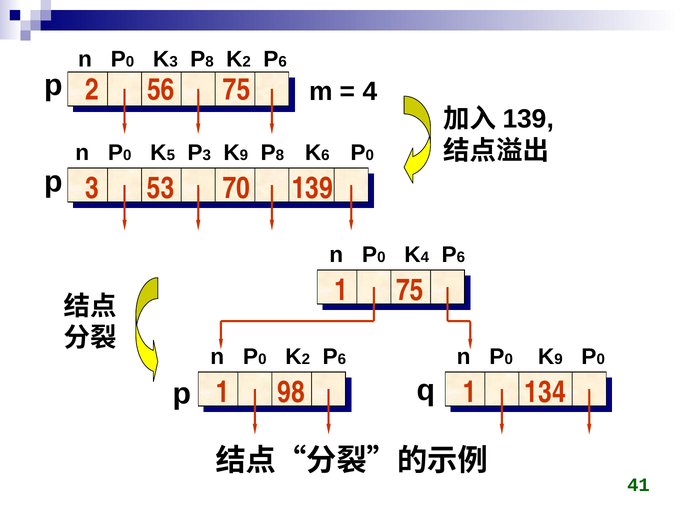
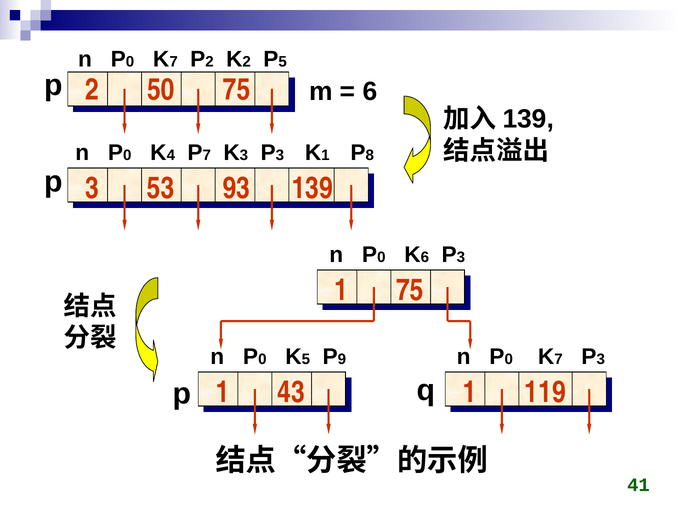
3 at (174, 62): 3 -> 7
8 at (210, 62): 8 -> 2
6 at (283, 62): 6 -> 5
56: 56 -> 50
4 at (370, 91): 4 -> 6
5: 5 -> 4
3 at (207, 155): 3 -> 7
9 at (244, 155): 9 -> 3
8 at (280, 155): 8 -> 3
6 at (325, 155): 6 -> 1
0 at (370, 155): 0 -> 8
70: 70 -> 93
4 at (425, 257): 4 -> 6
6 at (461, 257): 6 -> 3
2 at (306, 359): 2 -> 5
6 at (342, 359): 6 -> 9
9 at (558, 359): 9 -> 7
0 at (601, 359): 0 -> 3
98: 98 -> 43
134: 134 -> 119
